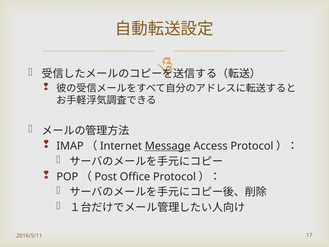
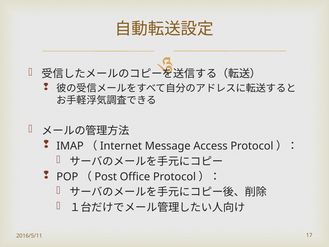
Message underline: present -> none
